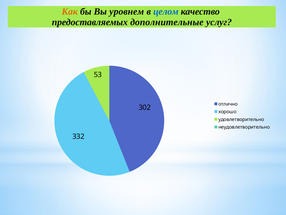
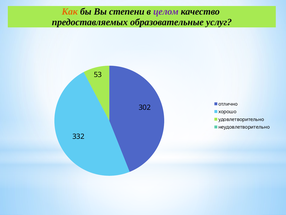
уровнем: уровнем -> степени
целом colour: blue -> purple
дополнительные: дополнительные -> образовательные
